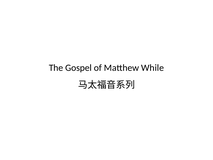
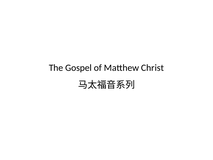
While: While -> Christ
